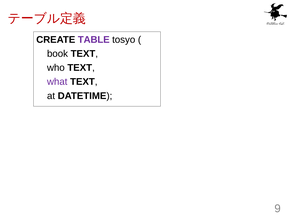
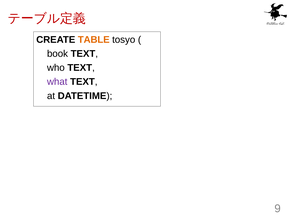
TABLE colour: purple -> orange
